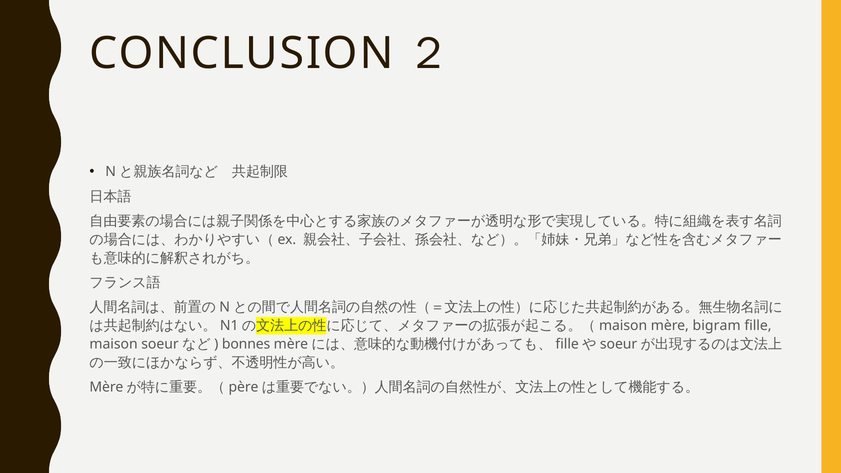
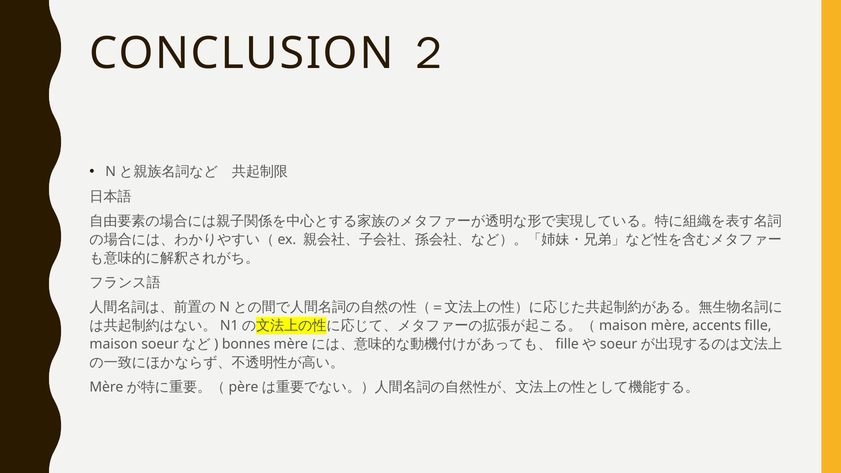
bigram: bigram -> accents
